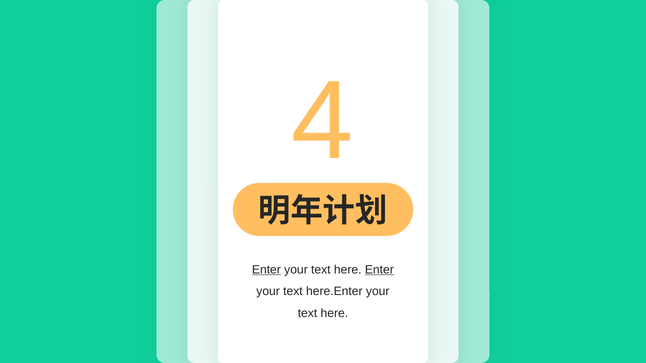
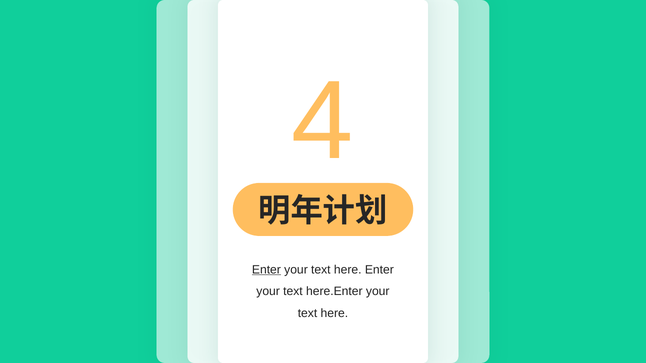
Enter at (379, 270) underline: present -> none
